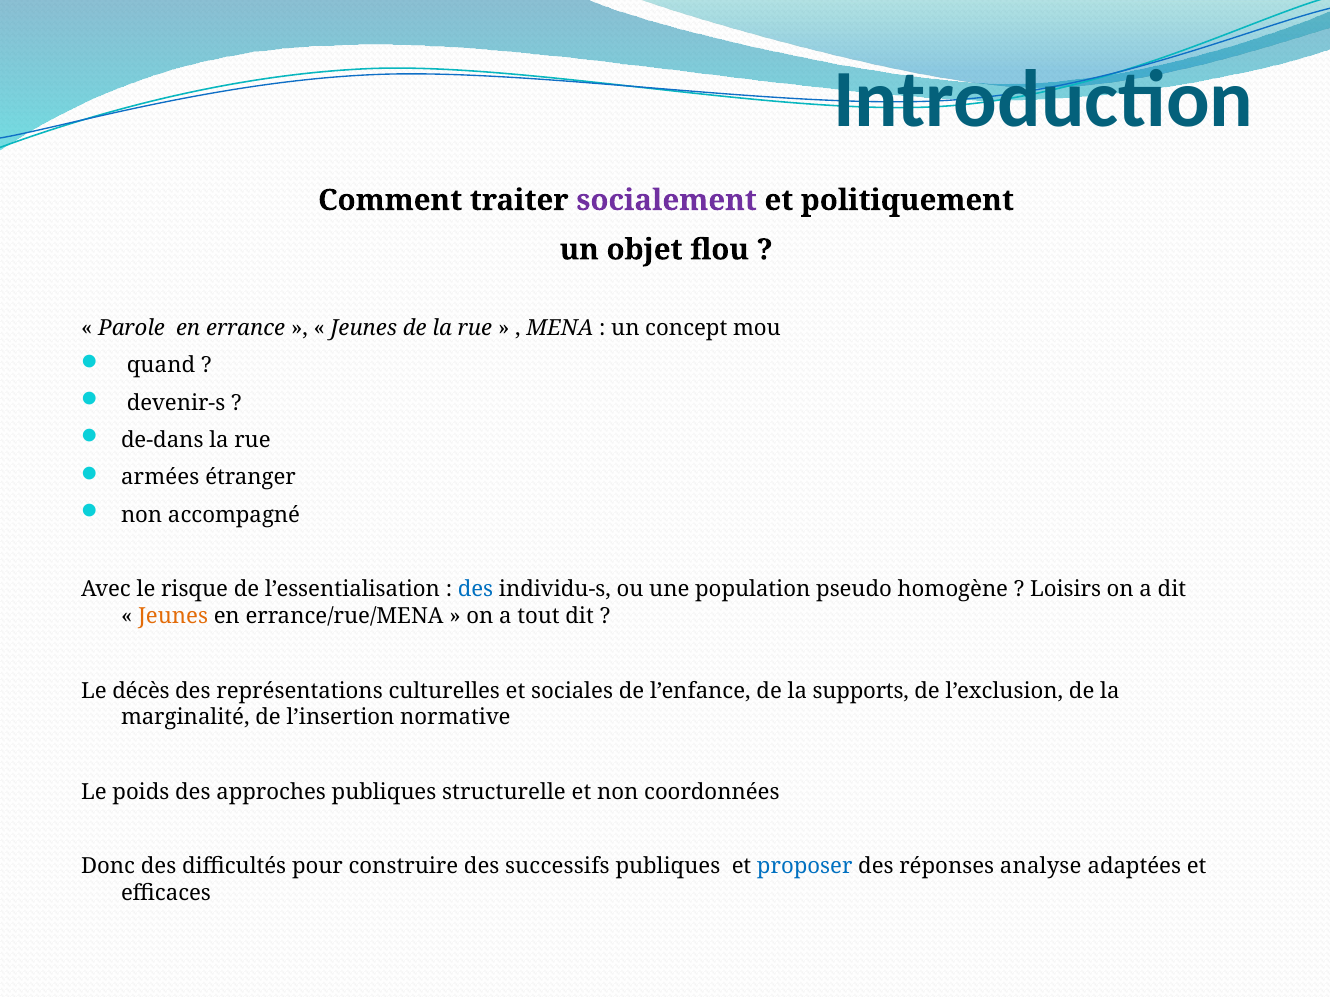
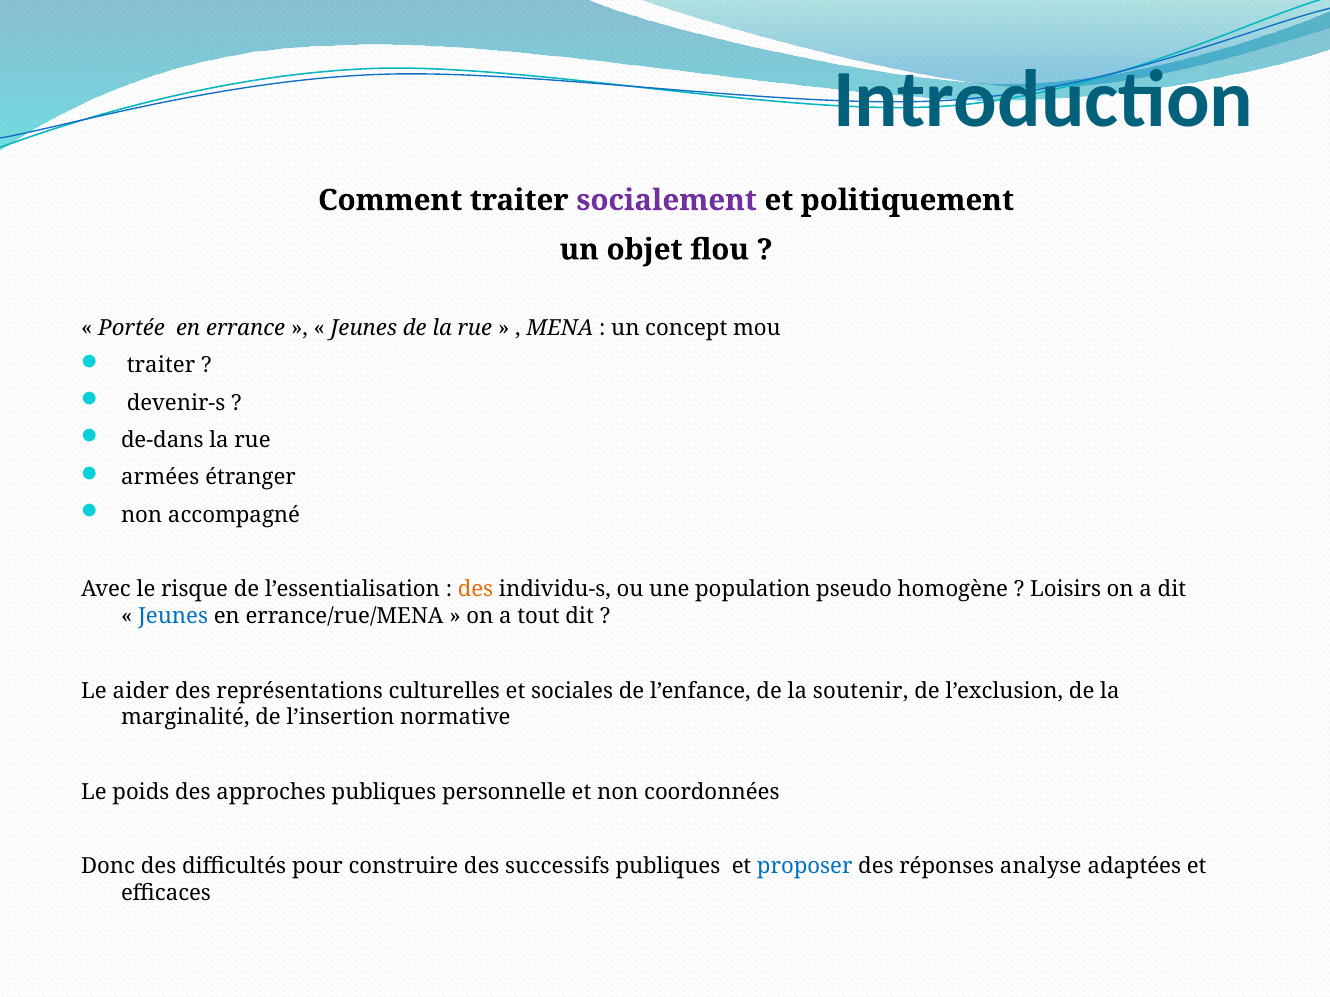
Parole: Parole -> Portée
quand at (161, 366): quand -> traiter
des at (475, 590) colour: blue -> orange
Jeunes at (173, 616) colour: orange -> blue
décès: décès -> aider
supports: supports -> soutenir
structurelle: structurelle -> personnelle
